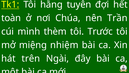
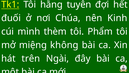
toàn: toàn -> đuối
Trần: Trần -> Kinh
Trước: Trước -> Phẩm
nhiệm: nhiệm -> không
